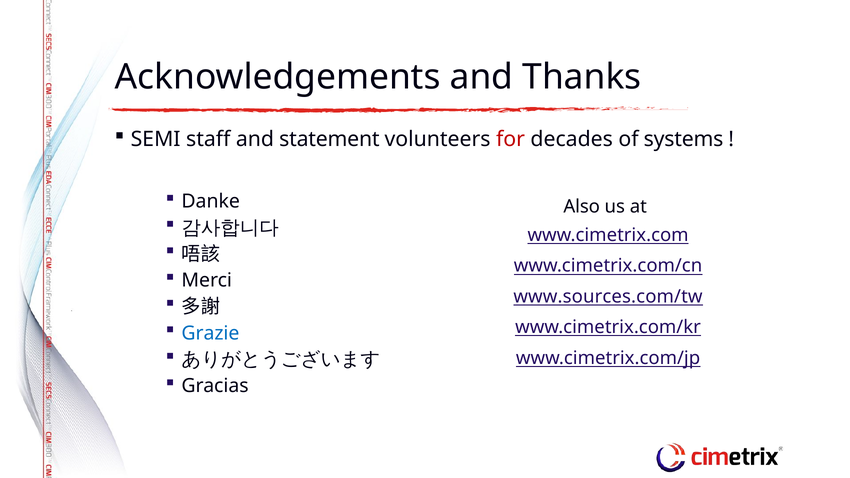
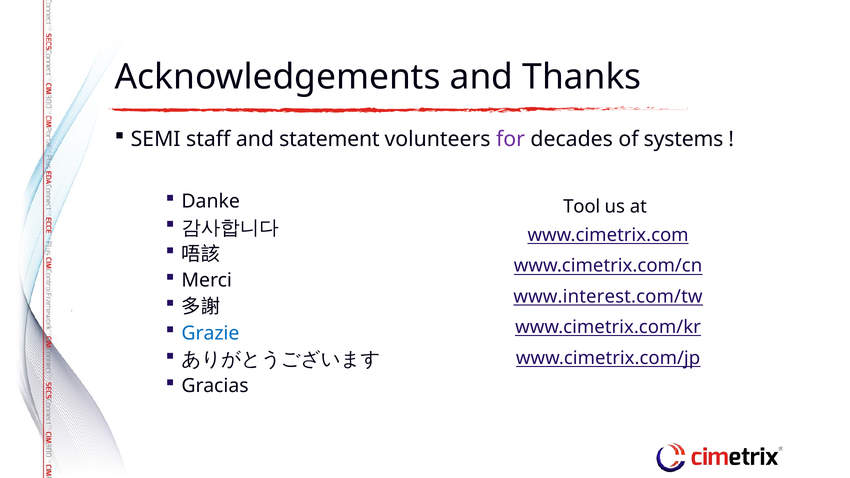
for colour: red -> purple
Also: Also -> Tool
www.sources.com/tw: www.sources.com/tw -> www.interest.com/tw
